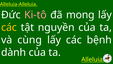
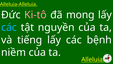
các at (9, 27) colour: yellow -> light blue
cùng: cùng -> tiếng
dành: dành -> niềm
